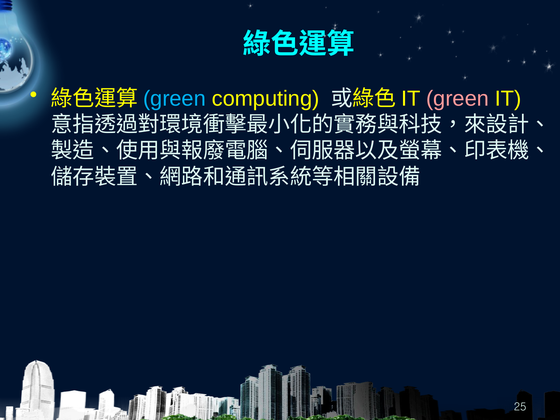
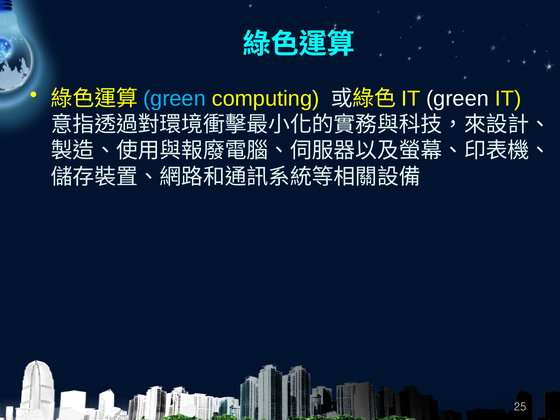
green at (457, 99) colour: pink -> white
